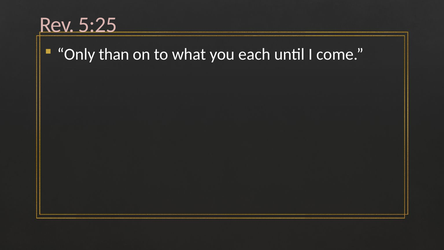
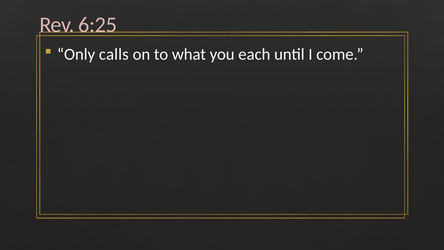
5:25: 5:25 -> 6:25
than: than -> calls
